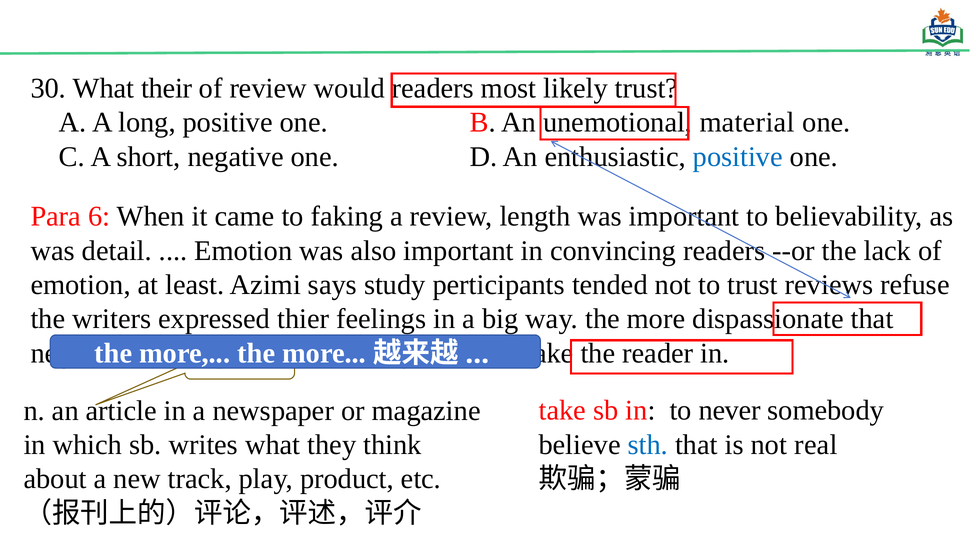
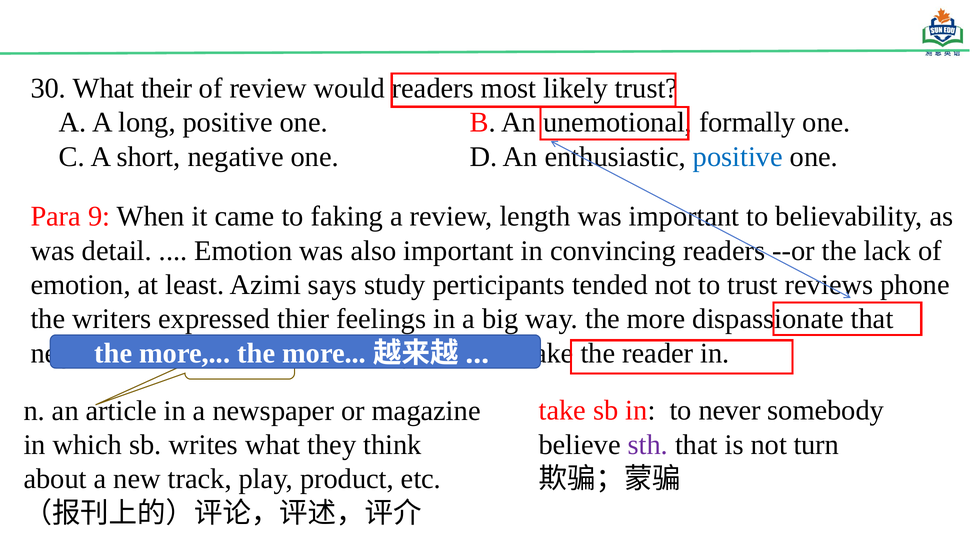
material: material -> formally
6: 6 -> 9
refuse: refuse -> phone
sth colour: blue -> purple
real: real -> turn
